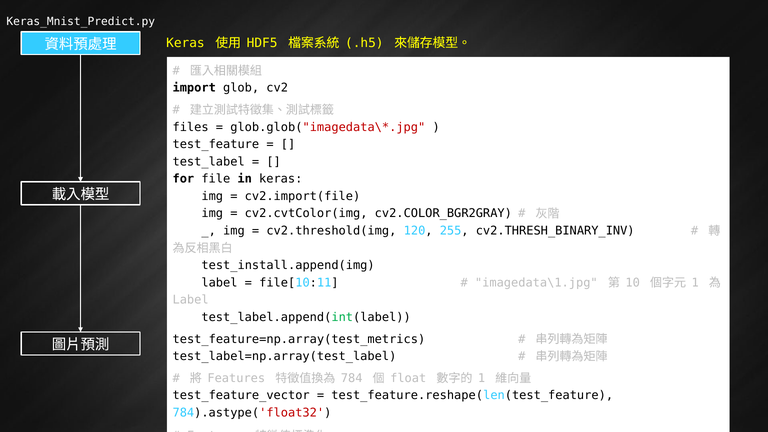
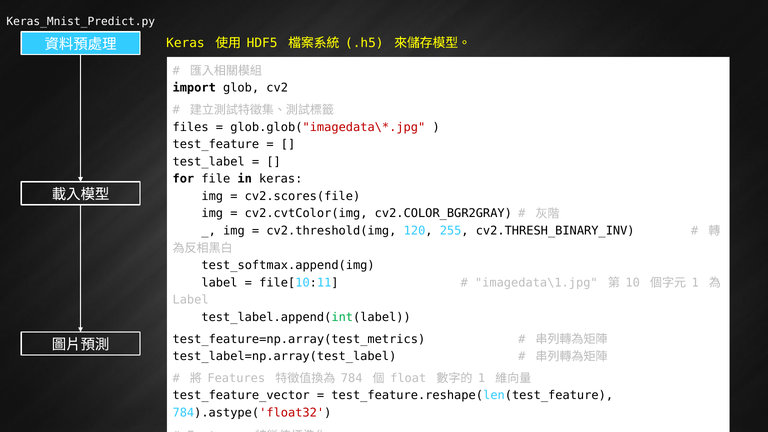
cv2.import(file: cv2.import(file -> cv2.scores(file
test_install.append(img: test_install.append(img -> test_softmax.append(img
